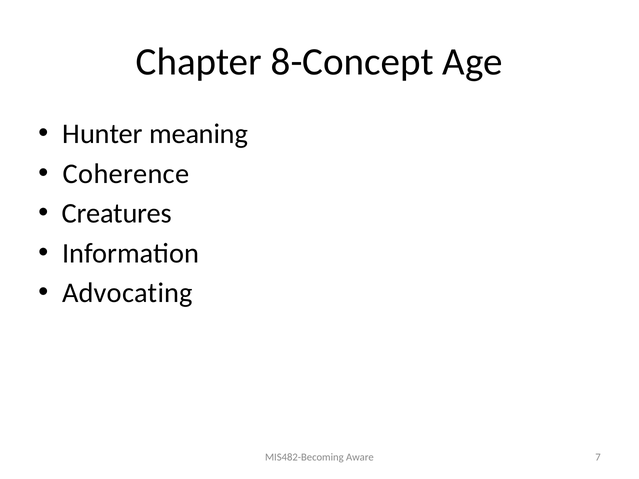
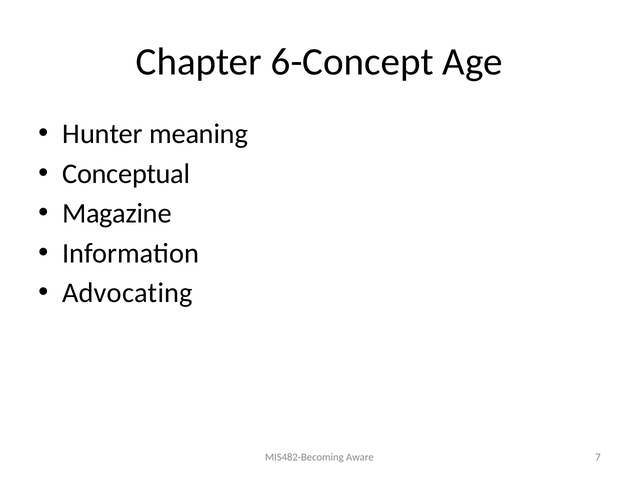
8-Concept: 8-Concept -> 6-Concept
Coherence: Coherence -> Conceptual
Creatures: Creatures -> Magazine
